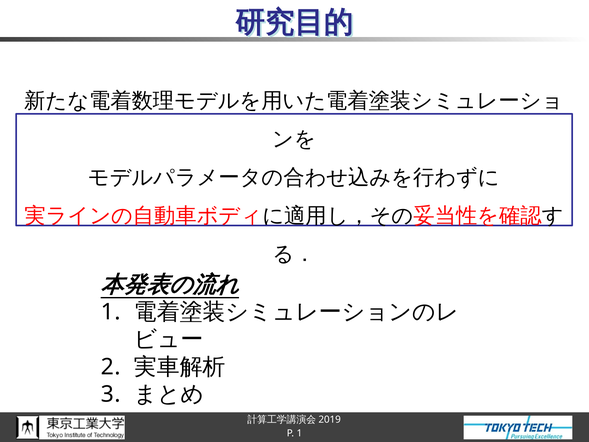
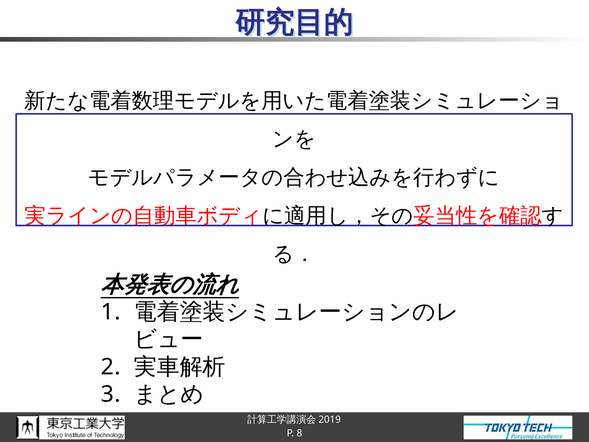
P 1: 1 -> 8
